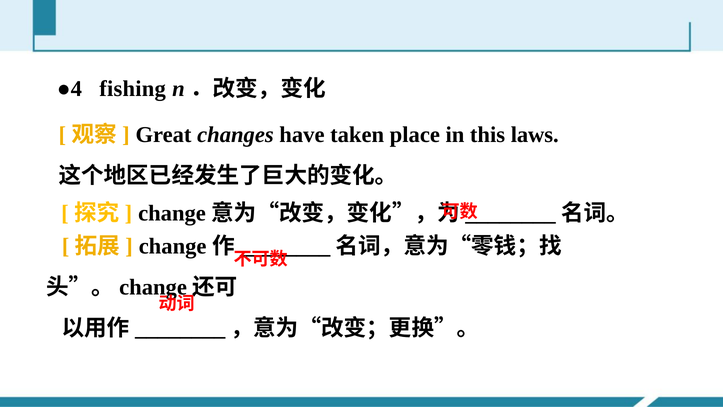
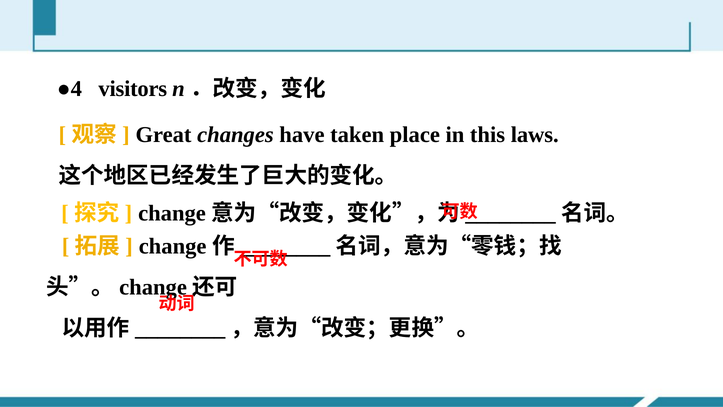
fishing: fishing -> visitors
